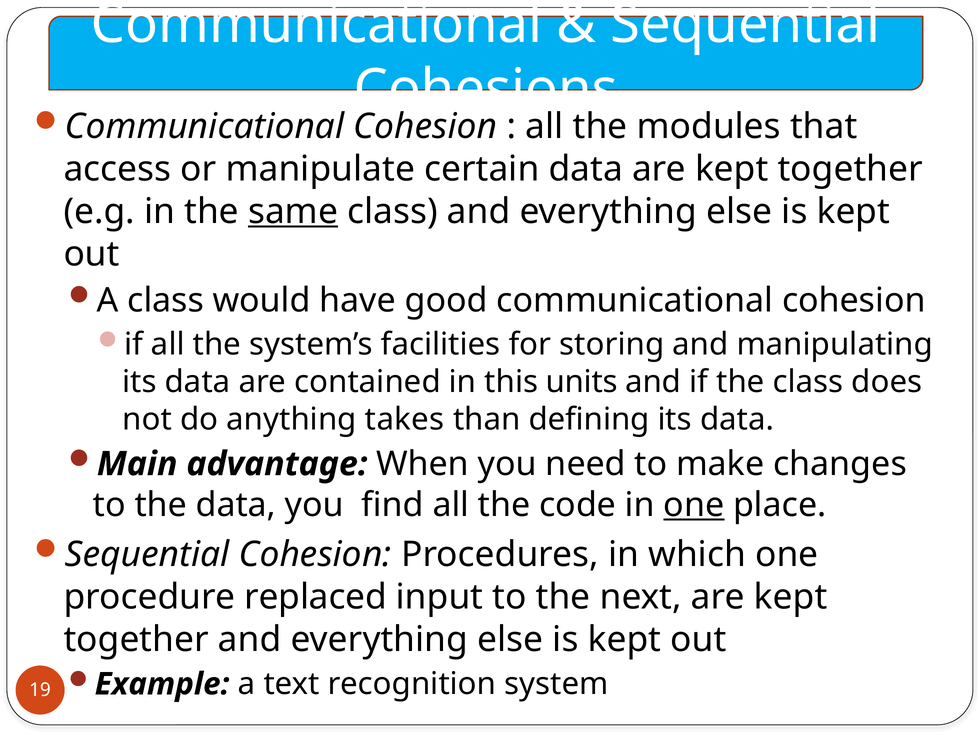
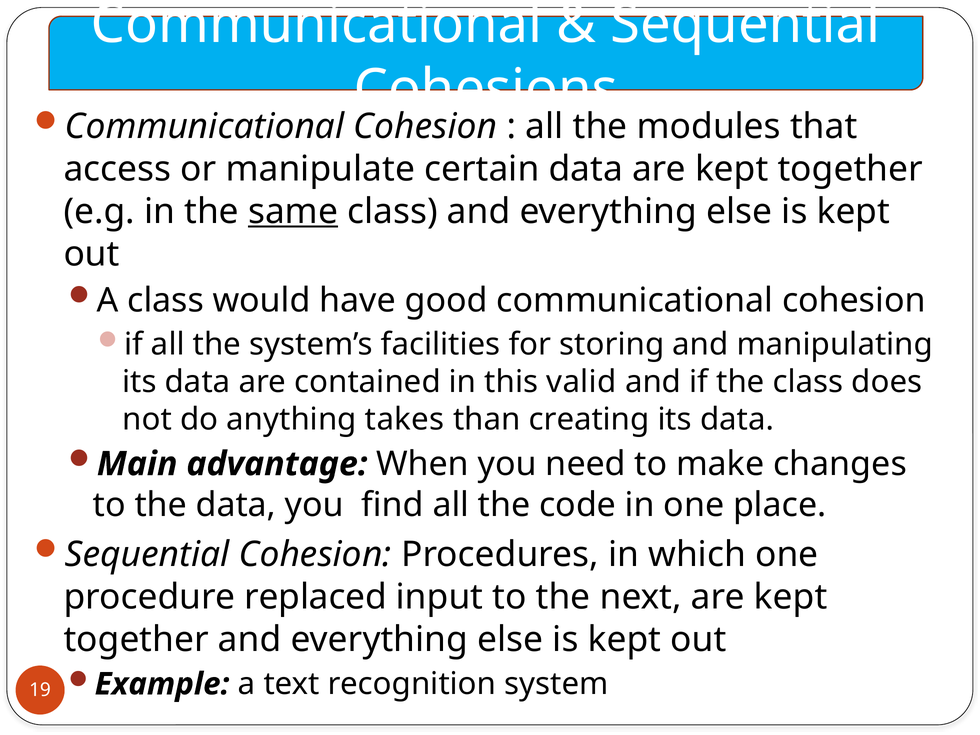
units: units -> valid
defining: defining -> creating
one at (694, 505) underline: present -> none
